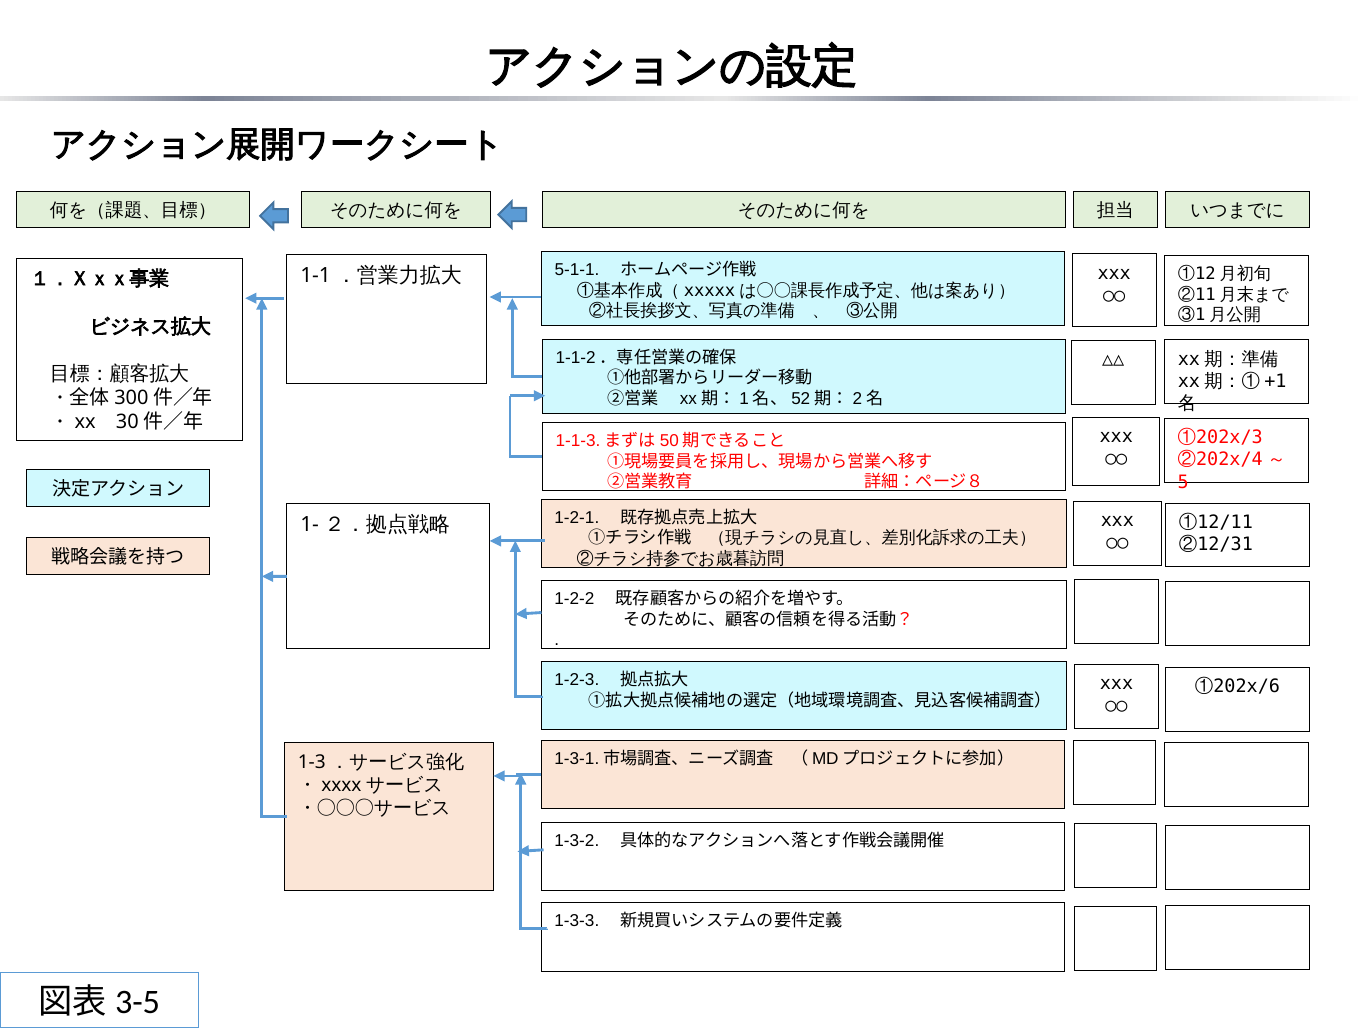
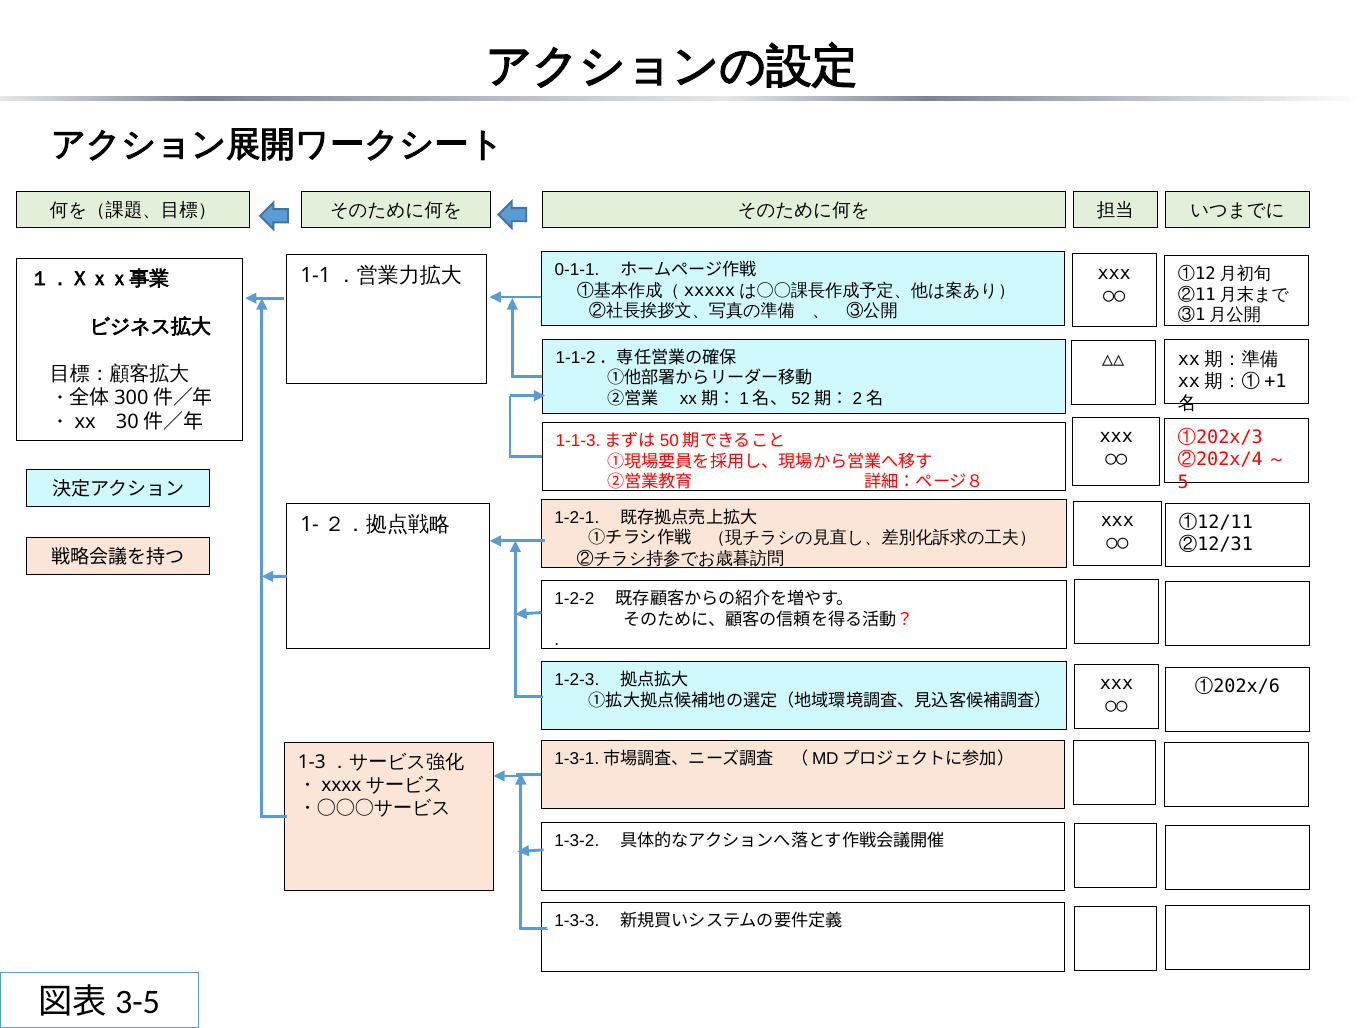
5-1-1: 5-1-1 -> 0-1-1
